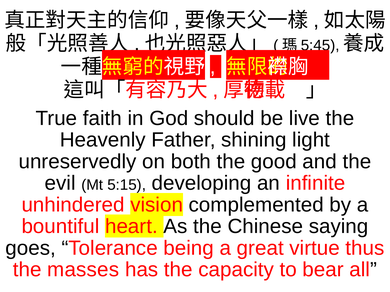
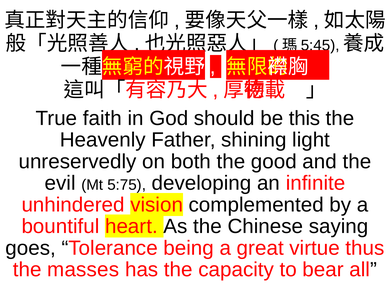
live: live -> this
5:15: 5:15 -> 5:75
